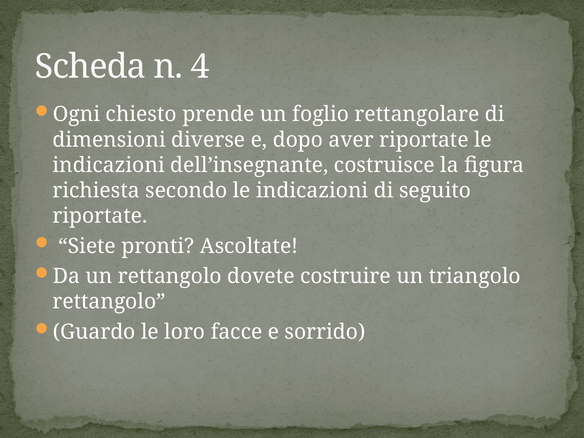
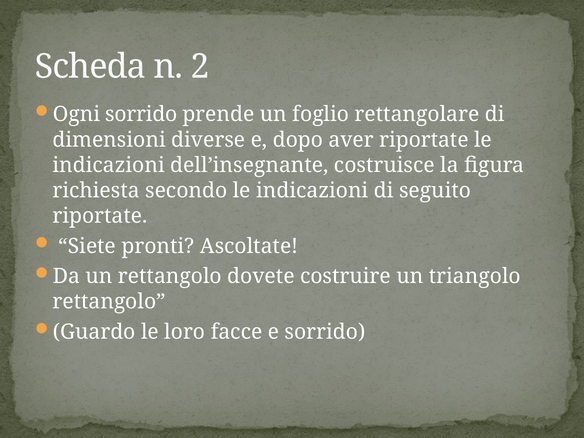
4: 4 -> 2
Ogni chiesto: chiesto -> sorrido
